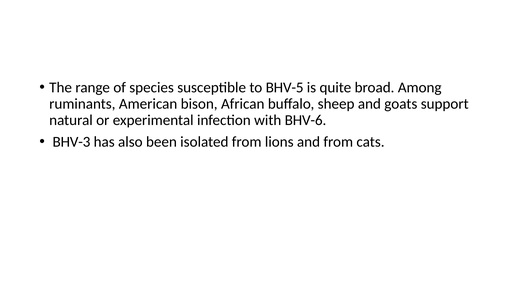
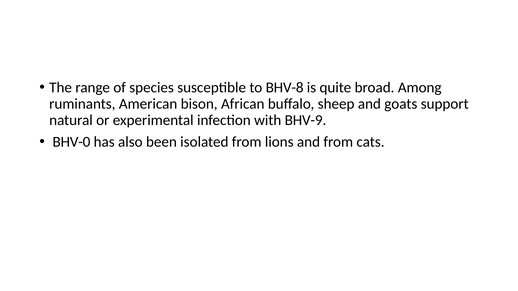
BHV-5: BHV-5 -> BHV-8
BHV-6: BHV-6 -> BHV-9
BHV-3: BHV-3 -> BHV-0
